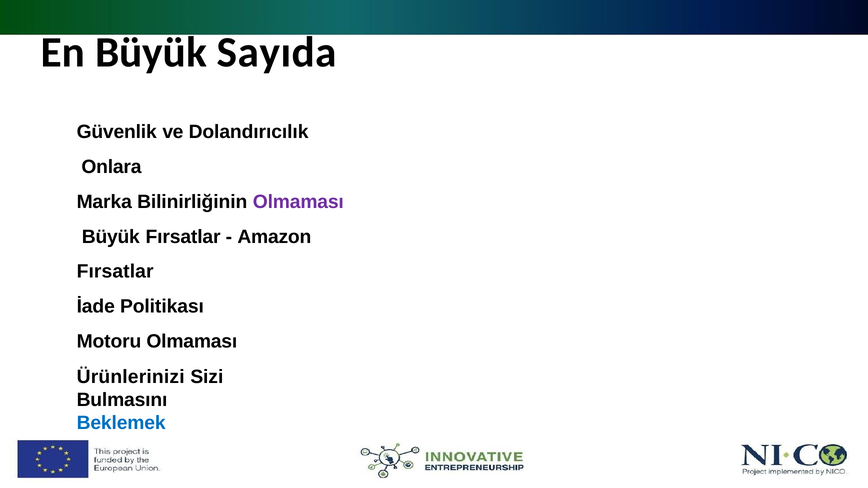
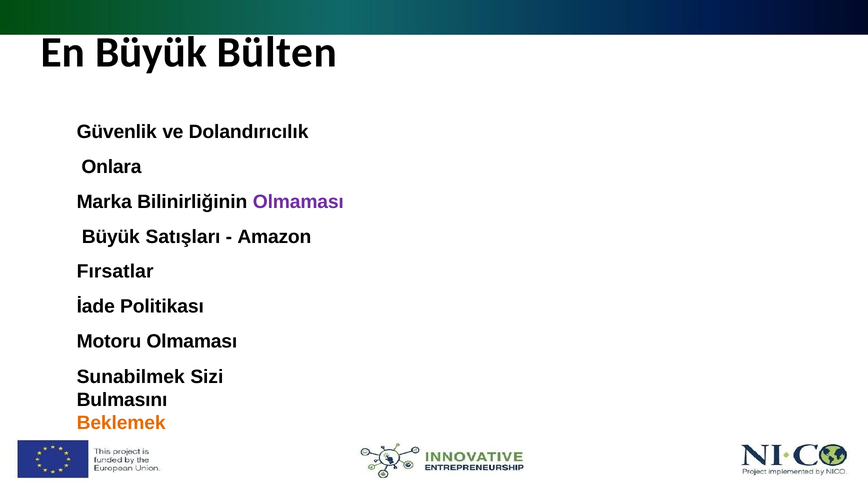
Sayıda: Sayıda -> Bülten
Büyük Fırsatlar: Fırsatlar -> Satışları
Ürünlerinizi: Ürünlerinizi -> Sunabilmek
Beklemek colour: blue -> orange
